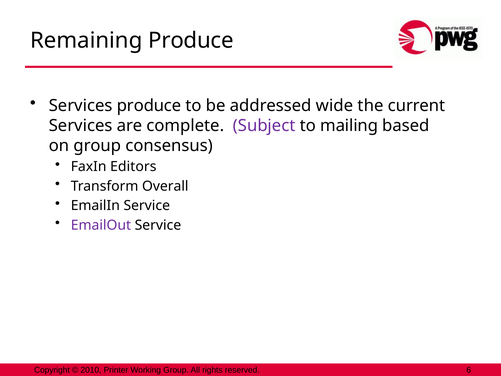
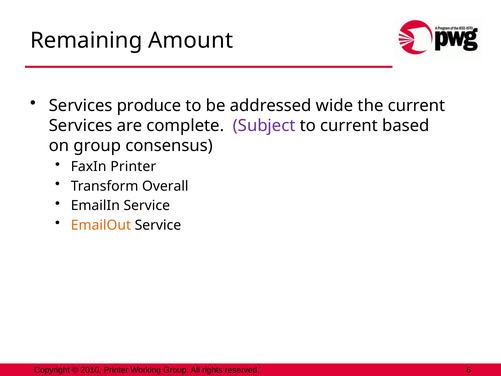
Remaining Produce: Produce -> Amount
to mailing: mailing -> current
FaxIn Editors: Editors -> Printer
EmailOut colour: purple -> orange
